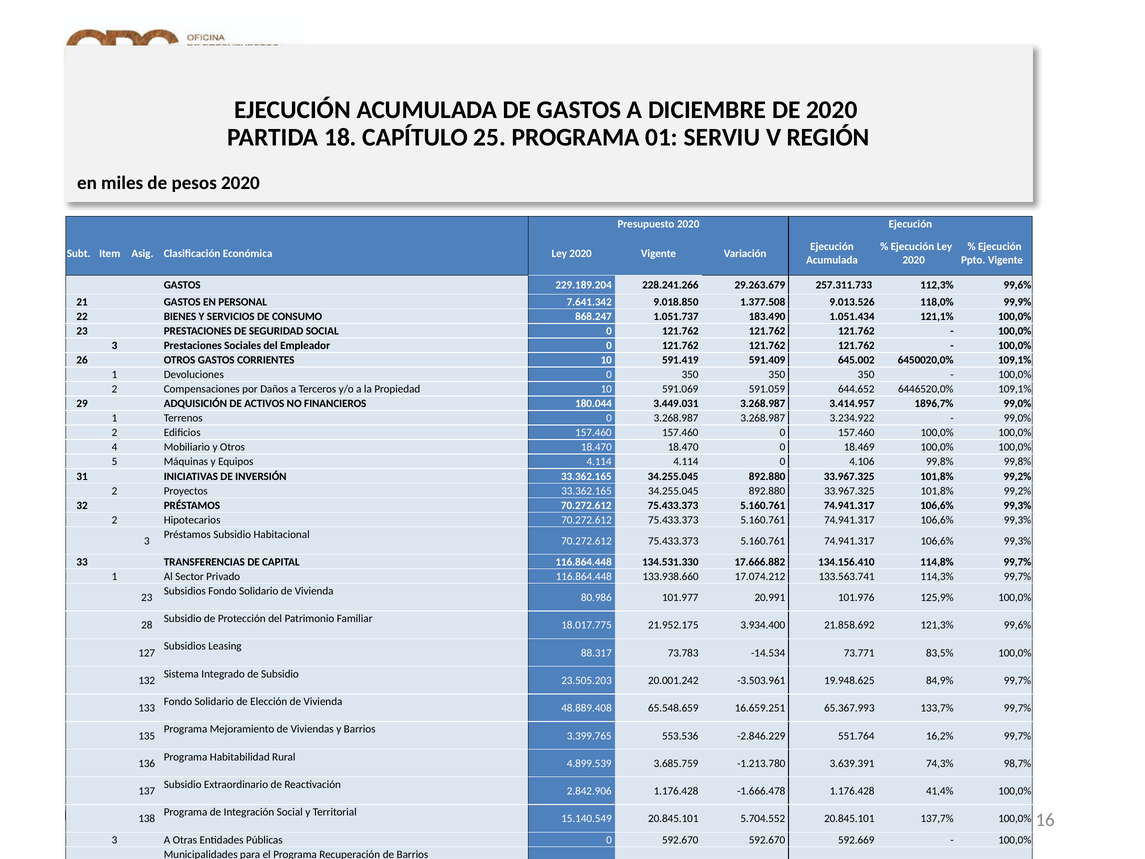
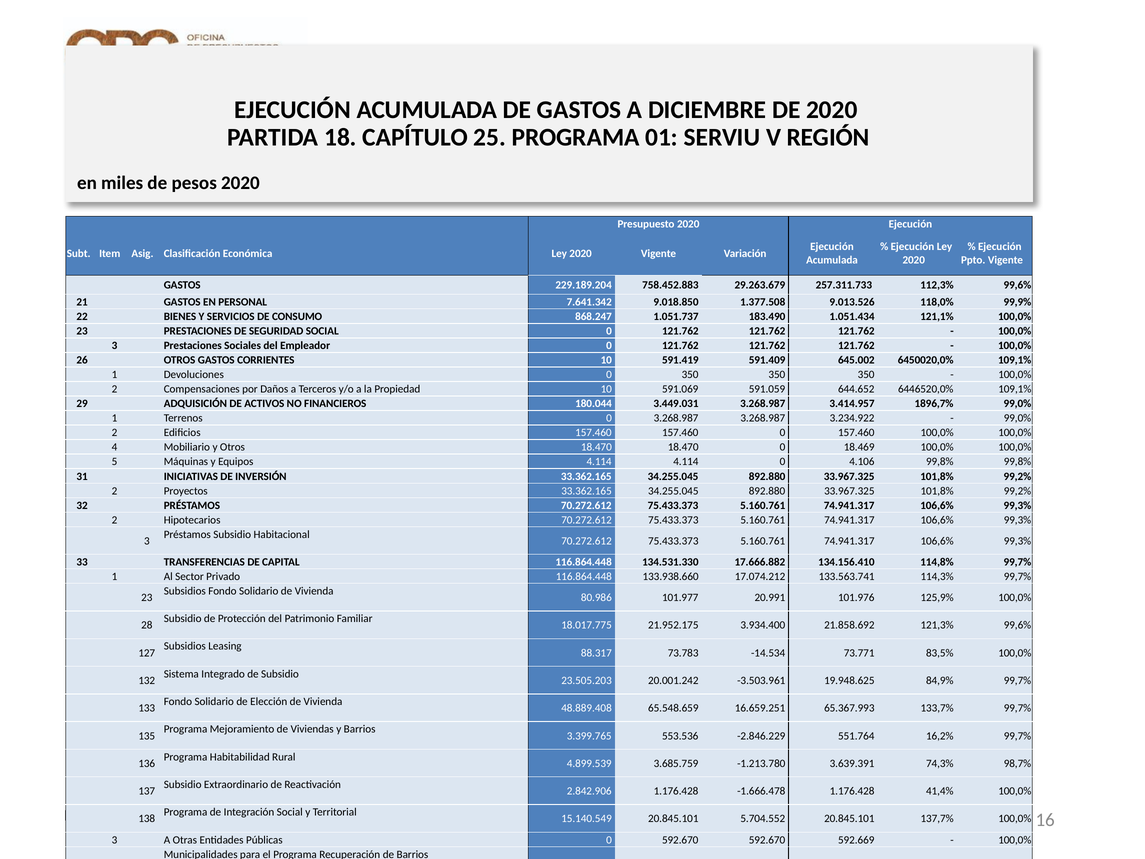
228.241.266: 228.241.266 -> 758.452.883
